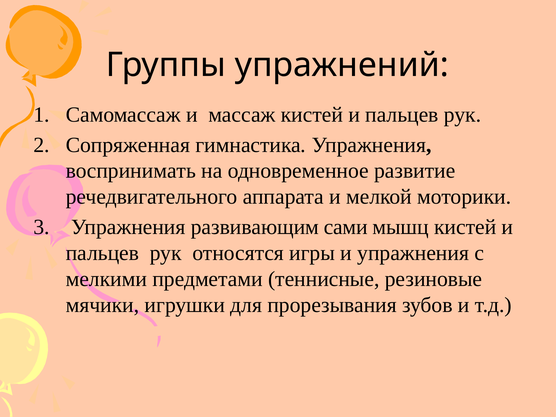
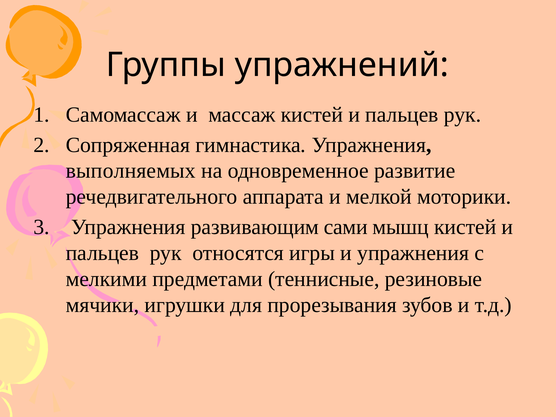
воспринимать: воспринимать -> выполняемых
